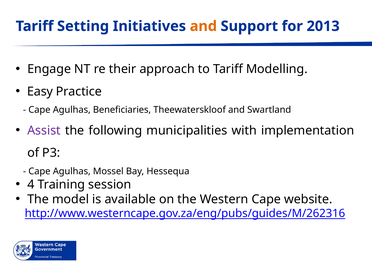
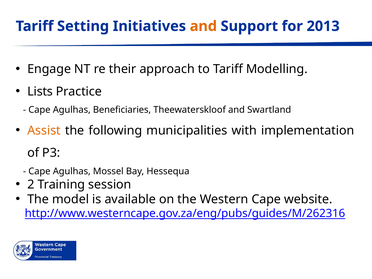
Easy: Easy -> Lists
Assist colour: purple -> orange
4: 4 -> 2
